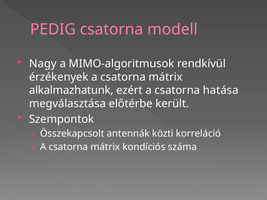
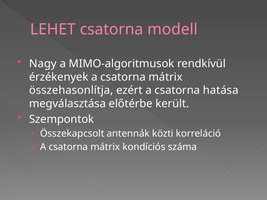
PEDIG: PEDIG -> LEHET
alkalmazhatunk: alkalmazhatunk -> összehasonlítja
